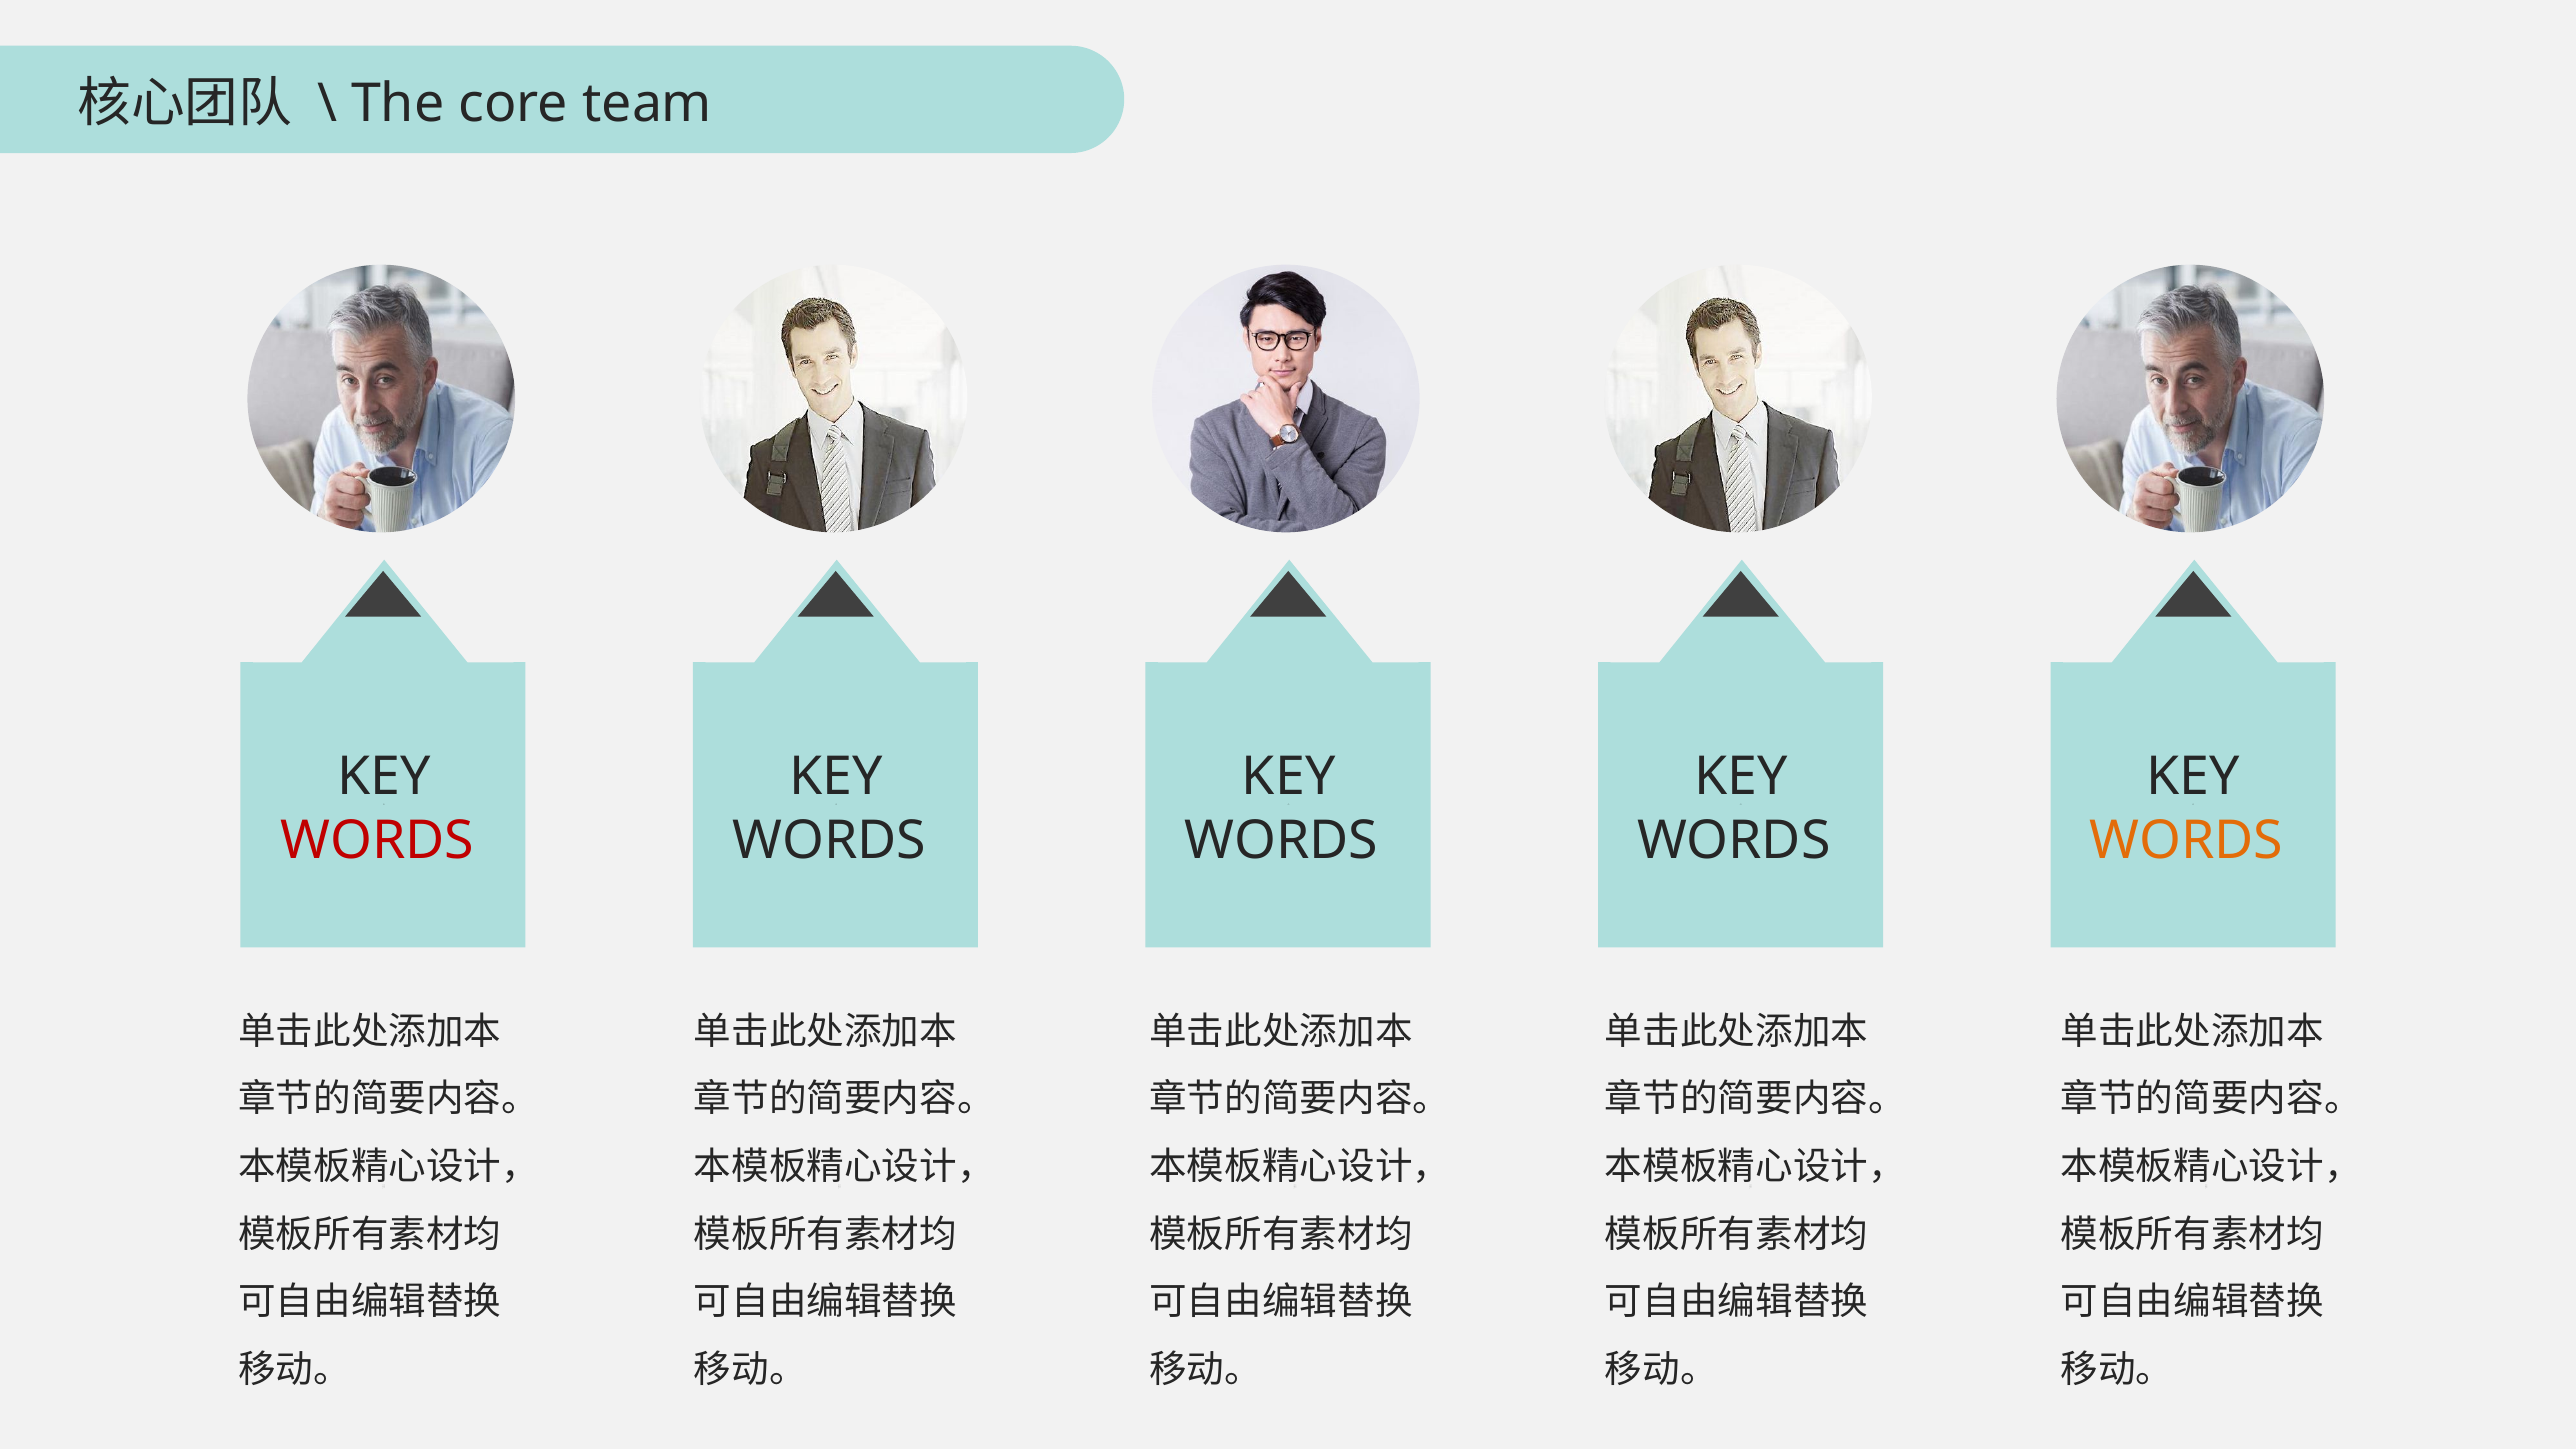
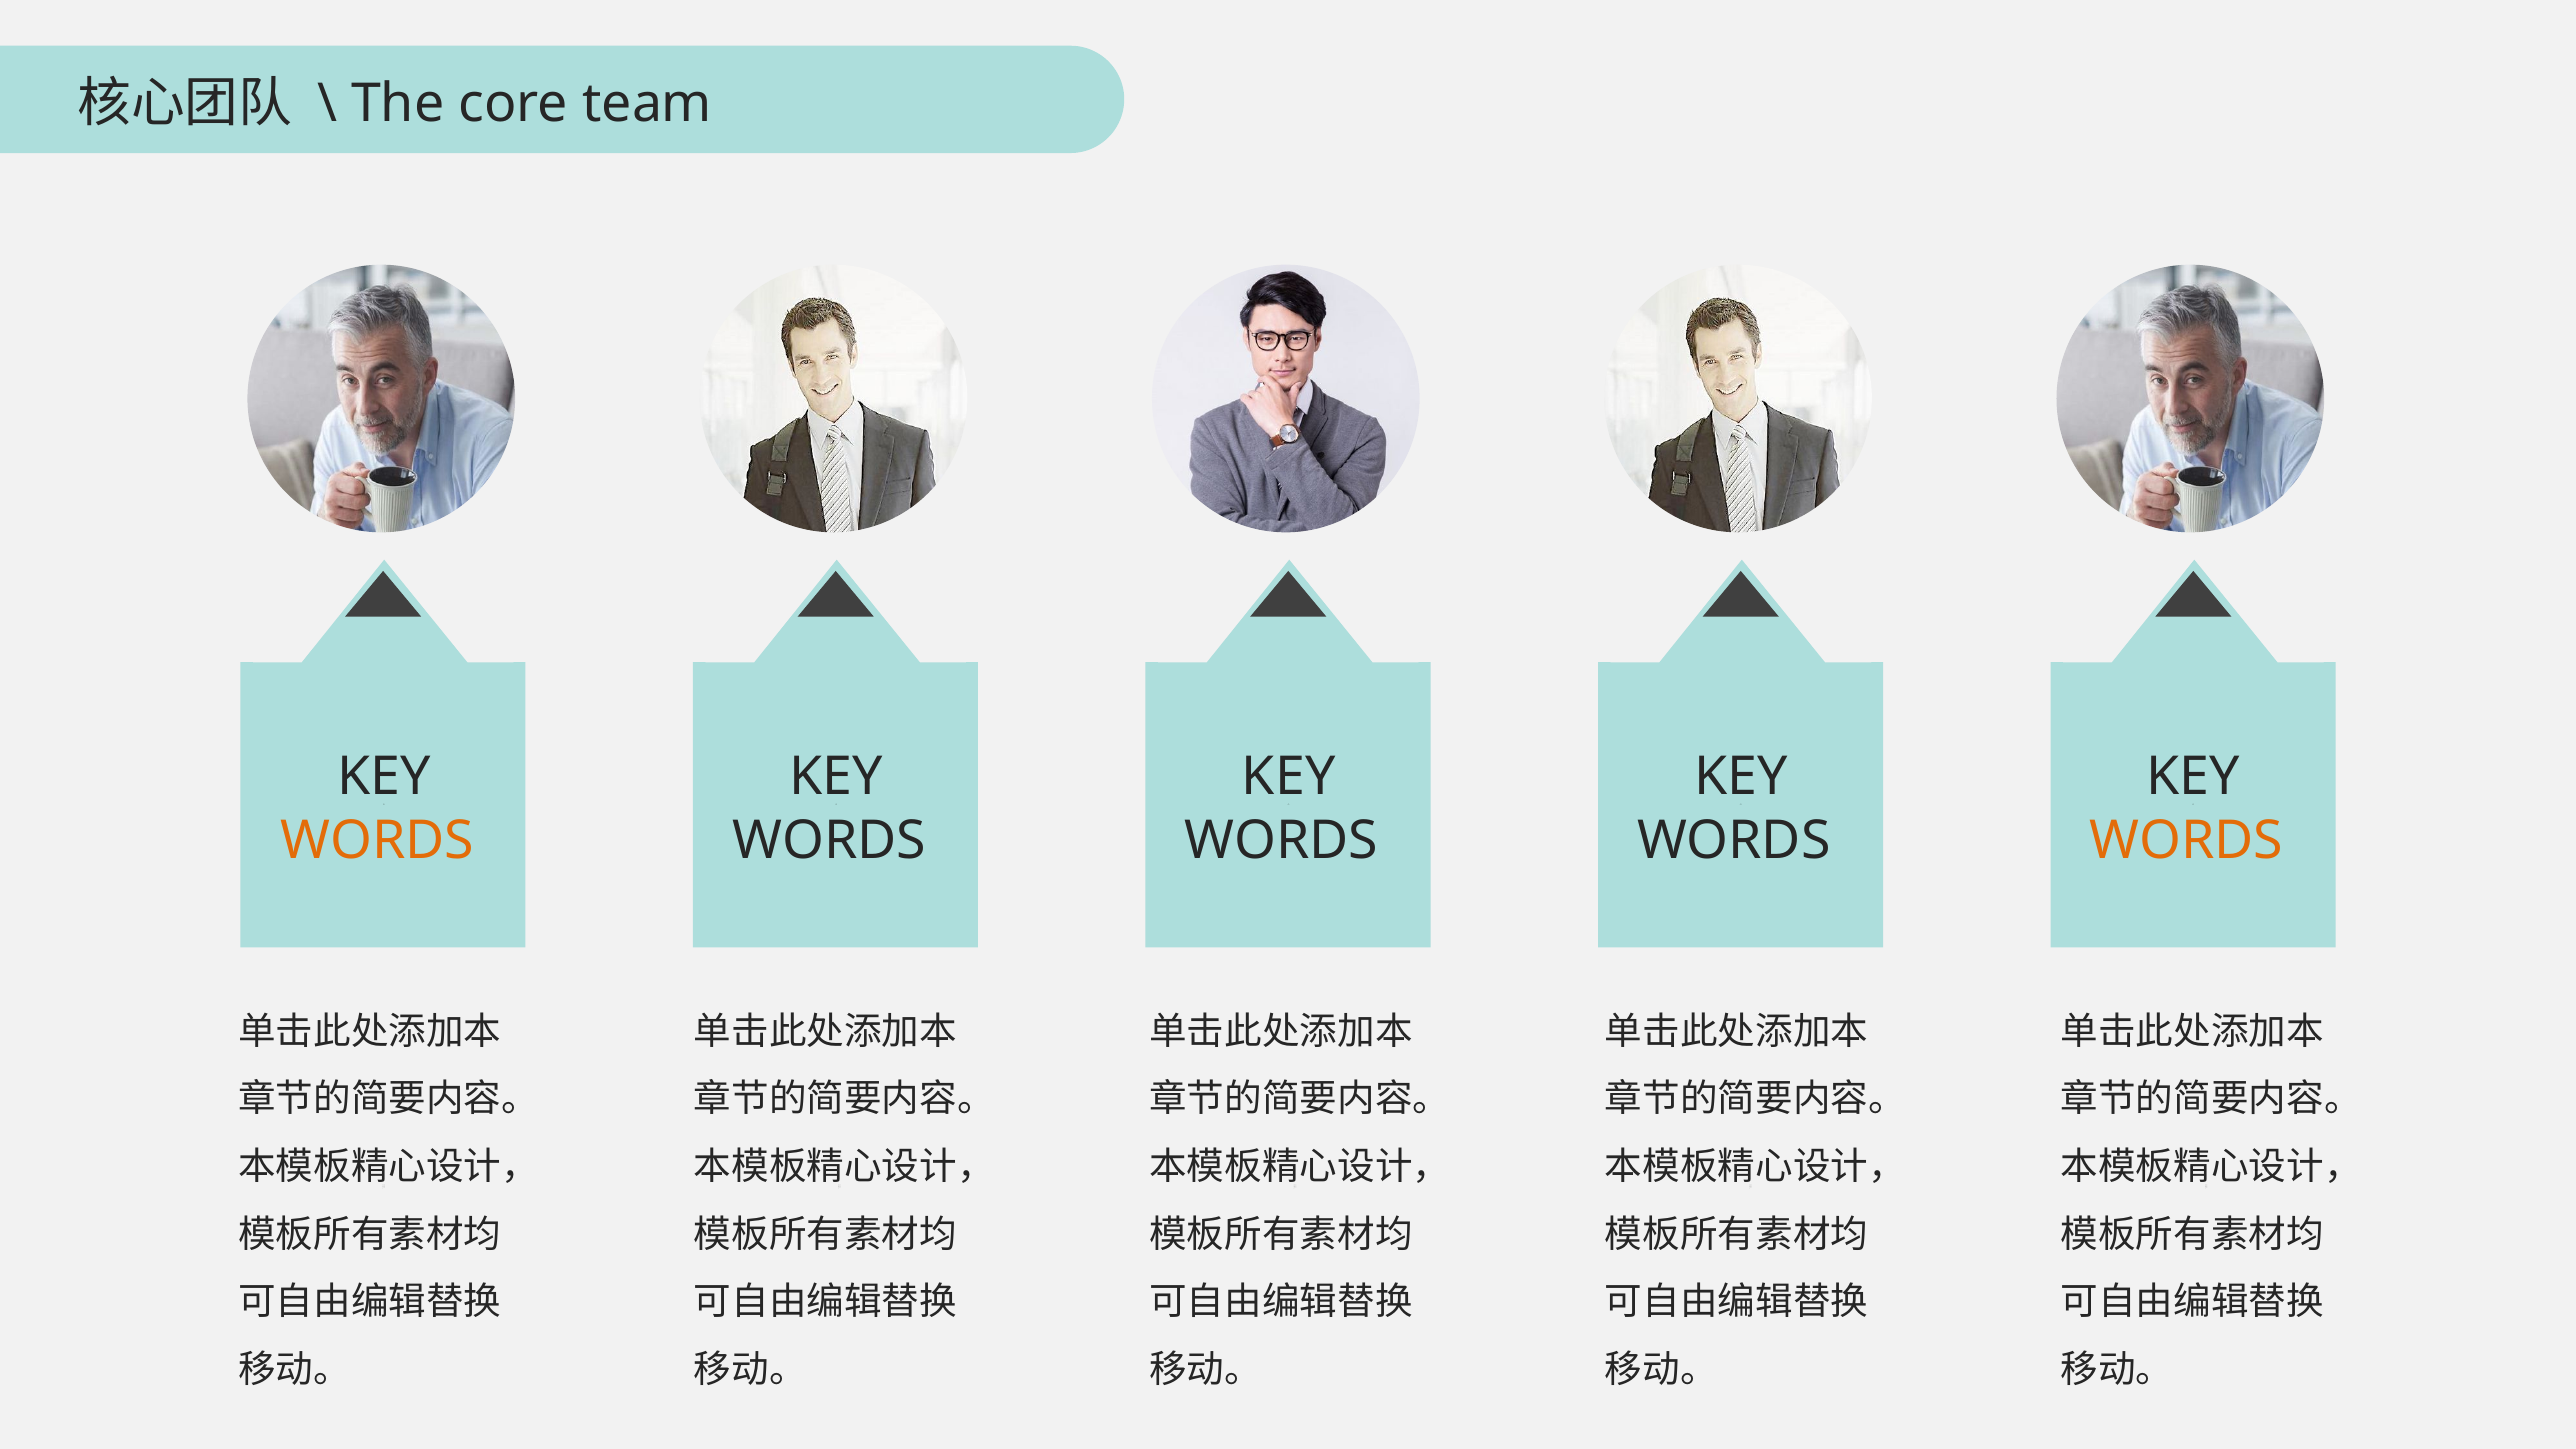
WORDS at (377, 841) colour: red -> orange
